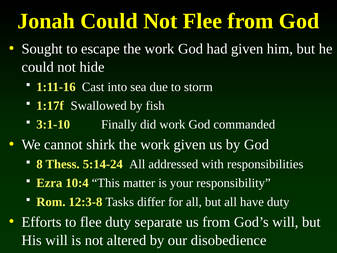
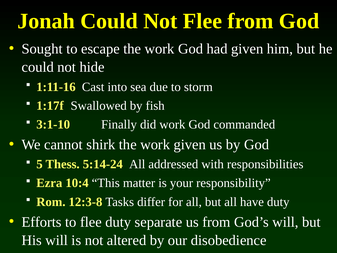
8: 8 -> 5
